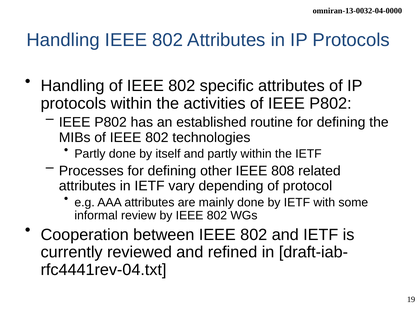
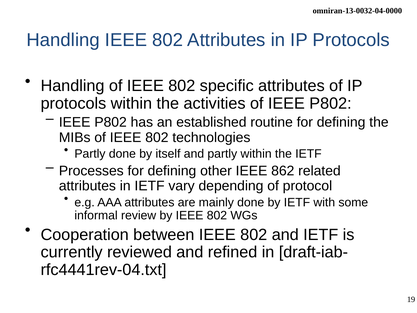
808: 808 -> 862
